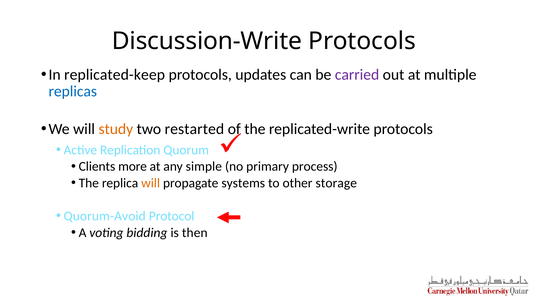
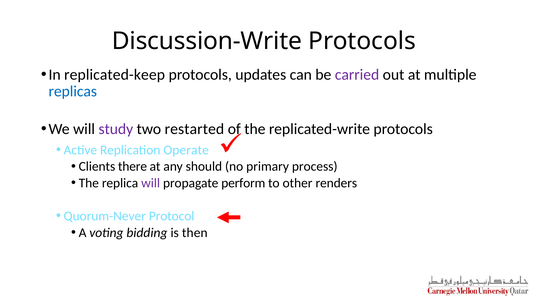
study colour: orange -> purple
Quorum: Quorum -> Operate
more: more -> there
simple: simple -> should
will at (151, 183) colour: orange -> purple
systems: systems -> perform
storage: storage -> renders
Quorum-Avoid: Quorum-Avoid -> Quorum-Never
